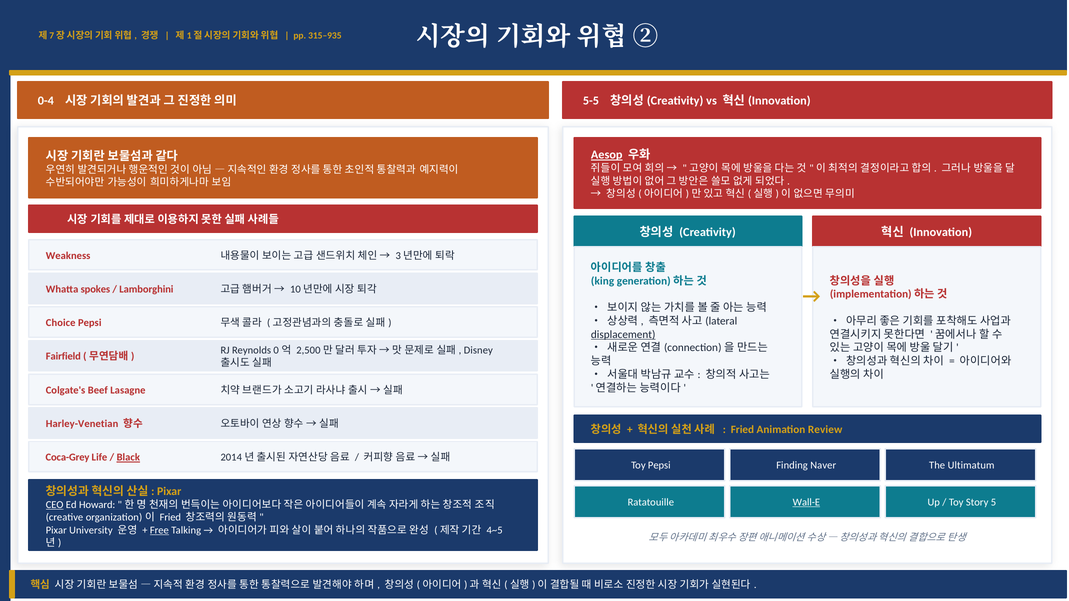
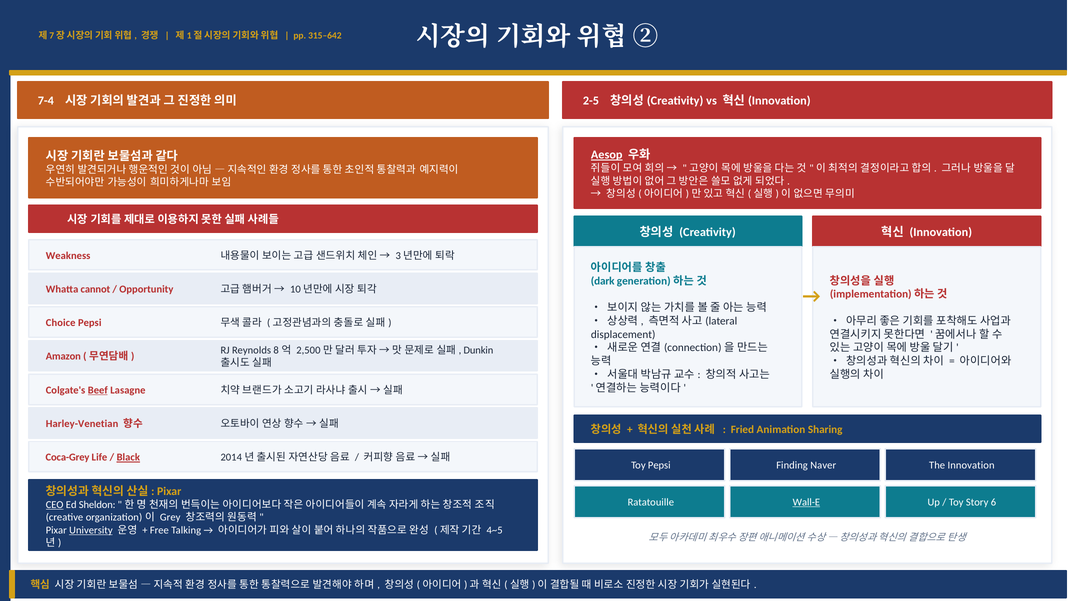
315–935: 315–935 -> 315–642
0-4: 0-4 -> 7-4
5-5: 5-5 -> 2-5
king: king -> dark
spokes: spokes -> cannot
Lamborghini: Lamborghini -> Opportunity
displacement underline: present -> none
0: 0 -> 8
Disney: Disney -> Dunkin
Fairfield: Fairfield -> Amazon
Beef underline: none -> present
Review: Review -> Sharing
The Ultimatum: Ultimatum -> Innovation
5: 5 -> 6
Howard: Howard -> Sheldon
Fried at (170, 518): Fried -> Grey
University underline: none -> present
Free underline: present -> none
